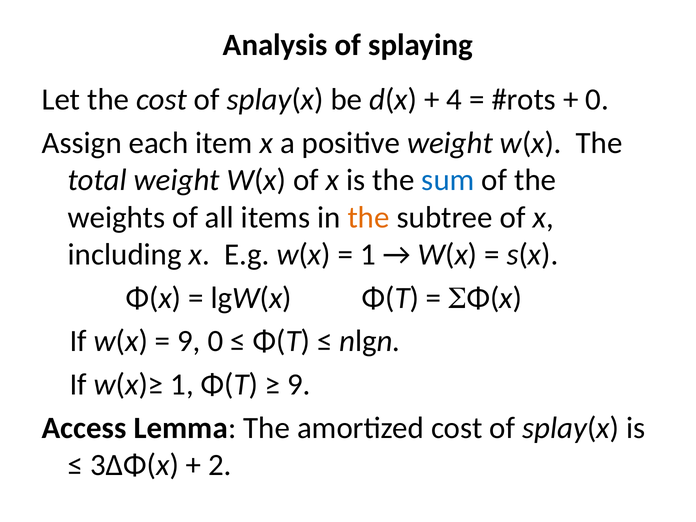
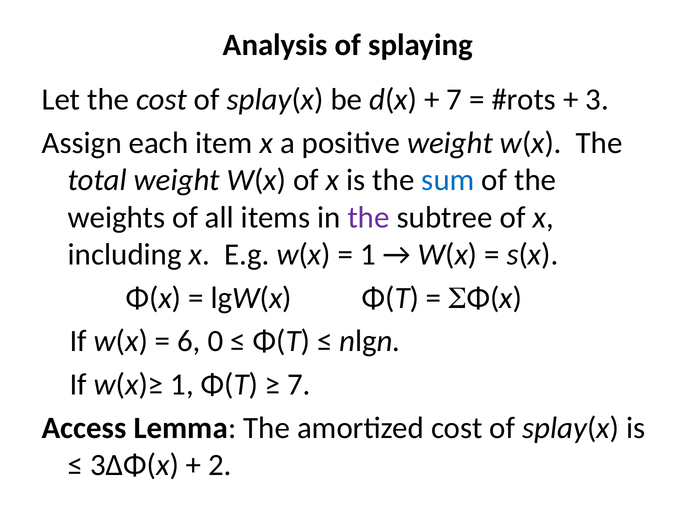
4 at (454, 100): 4 -> 7
0 at (597, 100): 0 -> 3
the at (369, 217) colour: orange -> purple
9 at (189, 341): 9 -> 6
9 at (299, 385): 9 -> 7
